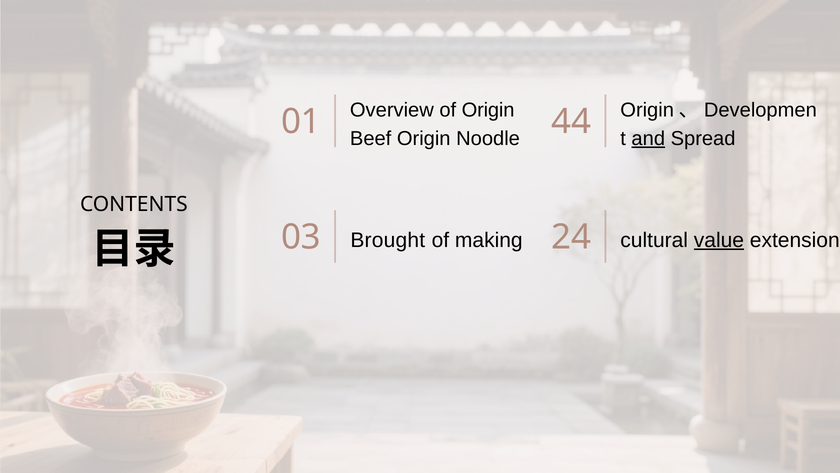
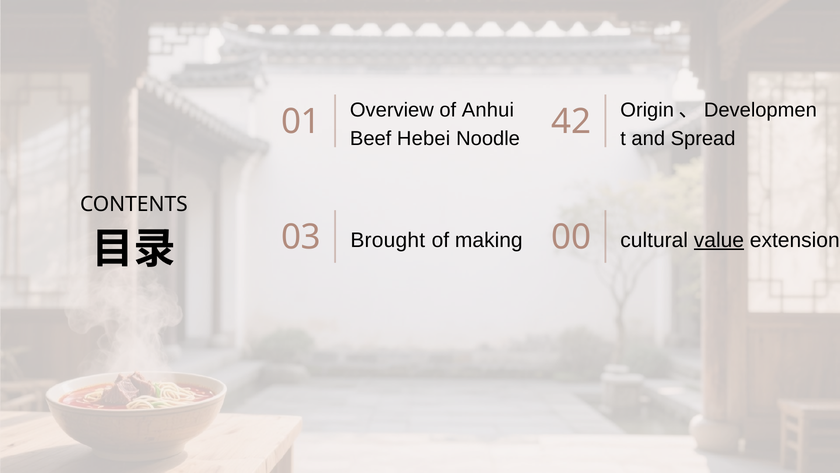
of Origin: Origin -> Anhui
Beef Origin: Origin -> Hebei
44: 44 -> 42
and underline: present -> none
24: 24 -> 00
